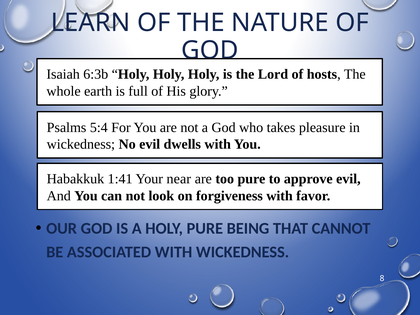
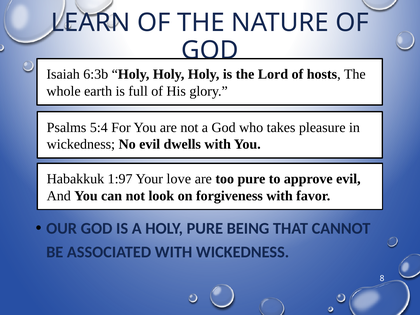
1:41: 1:41 -> 1:97
near: near -> love
